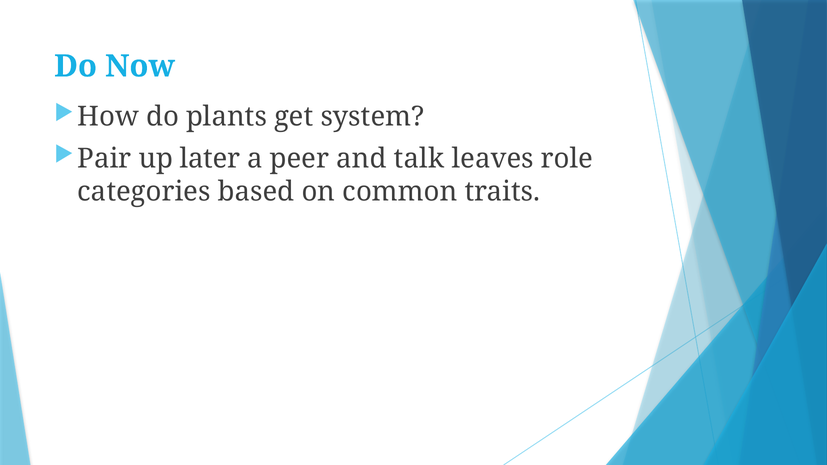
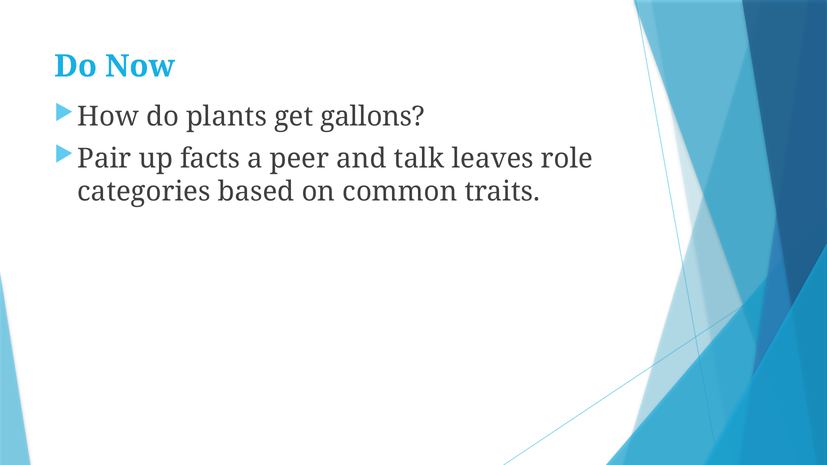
system: system -> gallons
later: later -> facts
